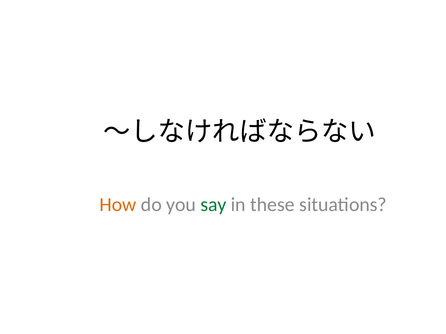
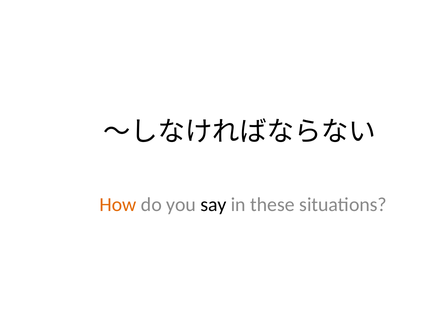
say colour: green -> black
